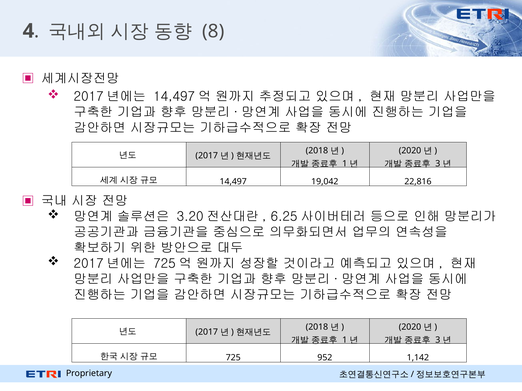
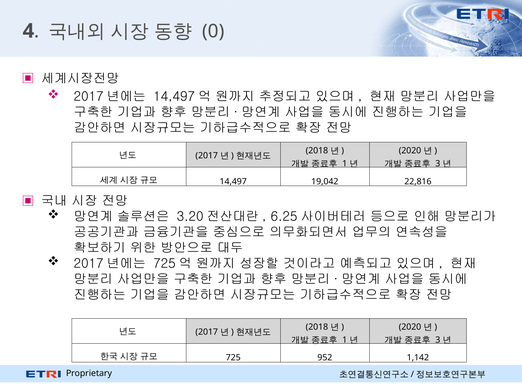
8: 8 -> 0
